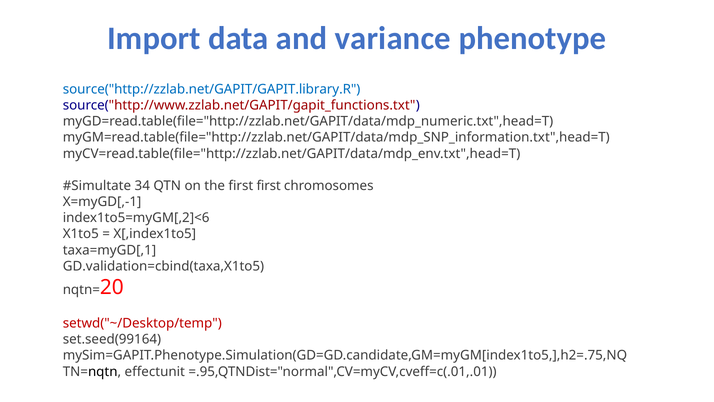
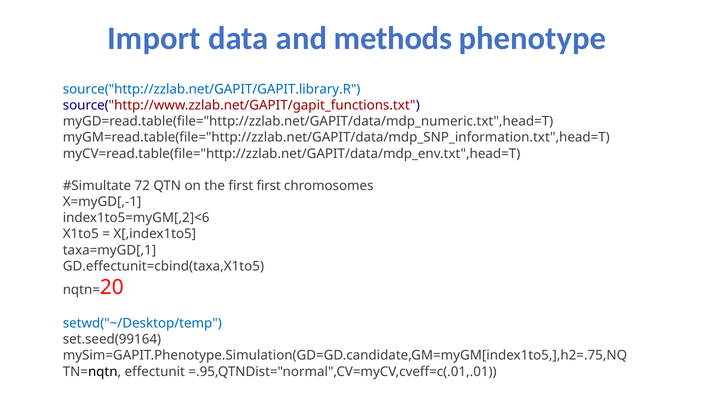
variance: variance -> methods
34: 34 -> 72
GD.validation=cbind(taxa,X1to5: GD.validation=cbind(taxa,X1to5 -> GD.effectunit=cbind(taxa,X1to5
setwd("~/Desktop/temp colour: red -> blue
